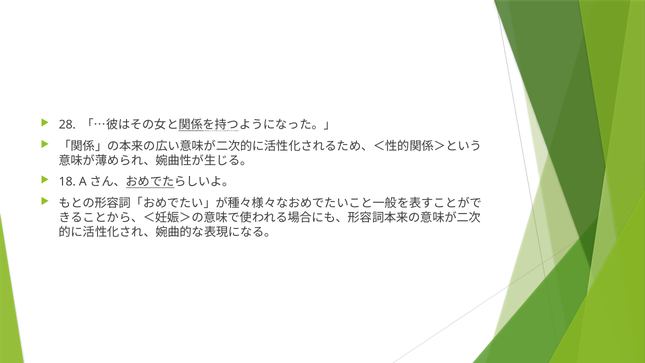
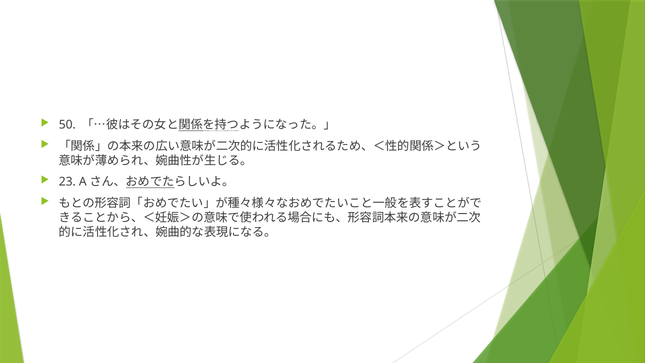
28: 28 -> 50
18: 18 -> 23
